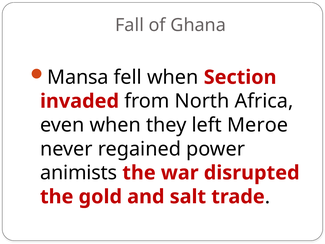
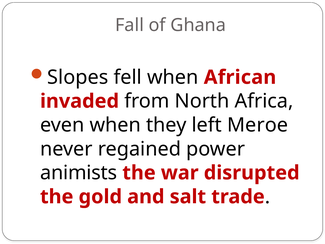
Mansa: Mansa -> Slopes
Section: Section -> African
